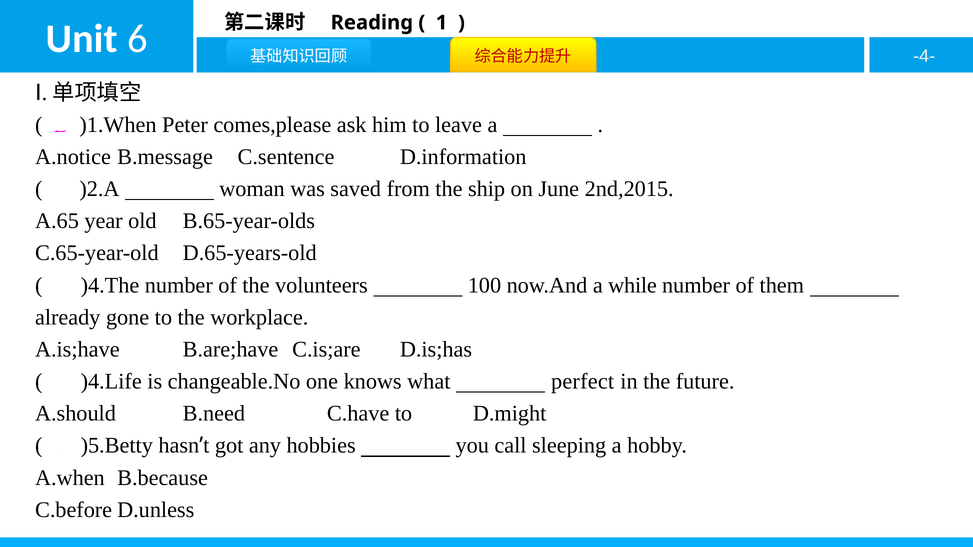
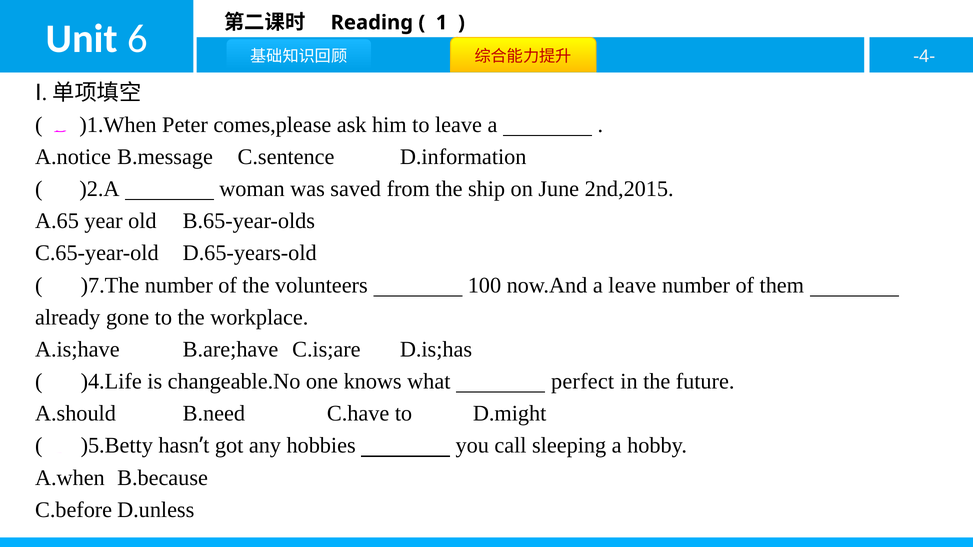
)4.The: )4.The -> )7.The
a while: while -> leave
